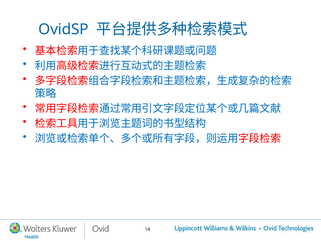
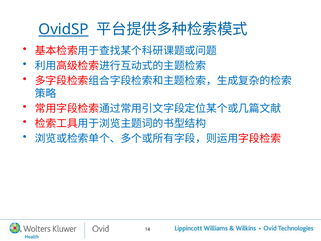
OvidSP underline: none -> present
